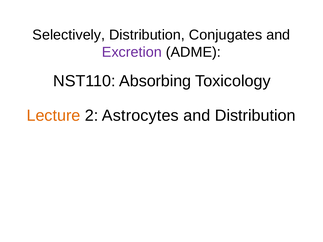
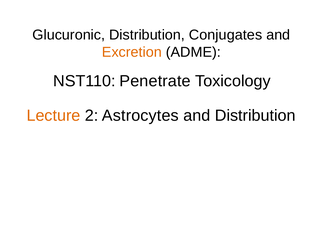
Selectively: Selectively -> Glucuronic
Excretion colour: purple -> orange
Absorbing: Absorbing -> Penetrate
